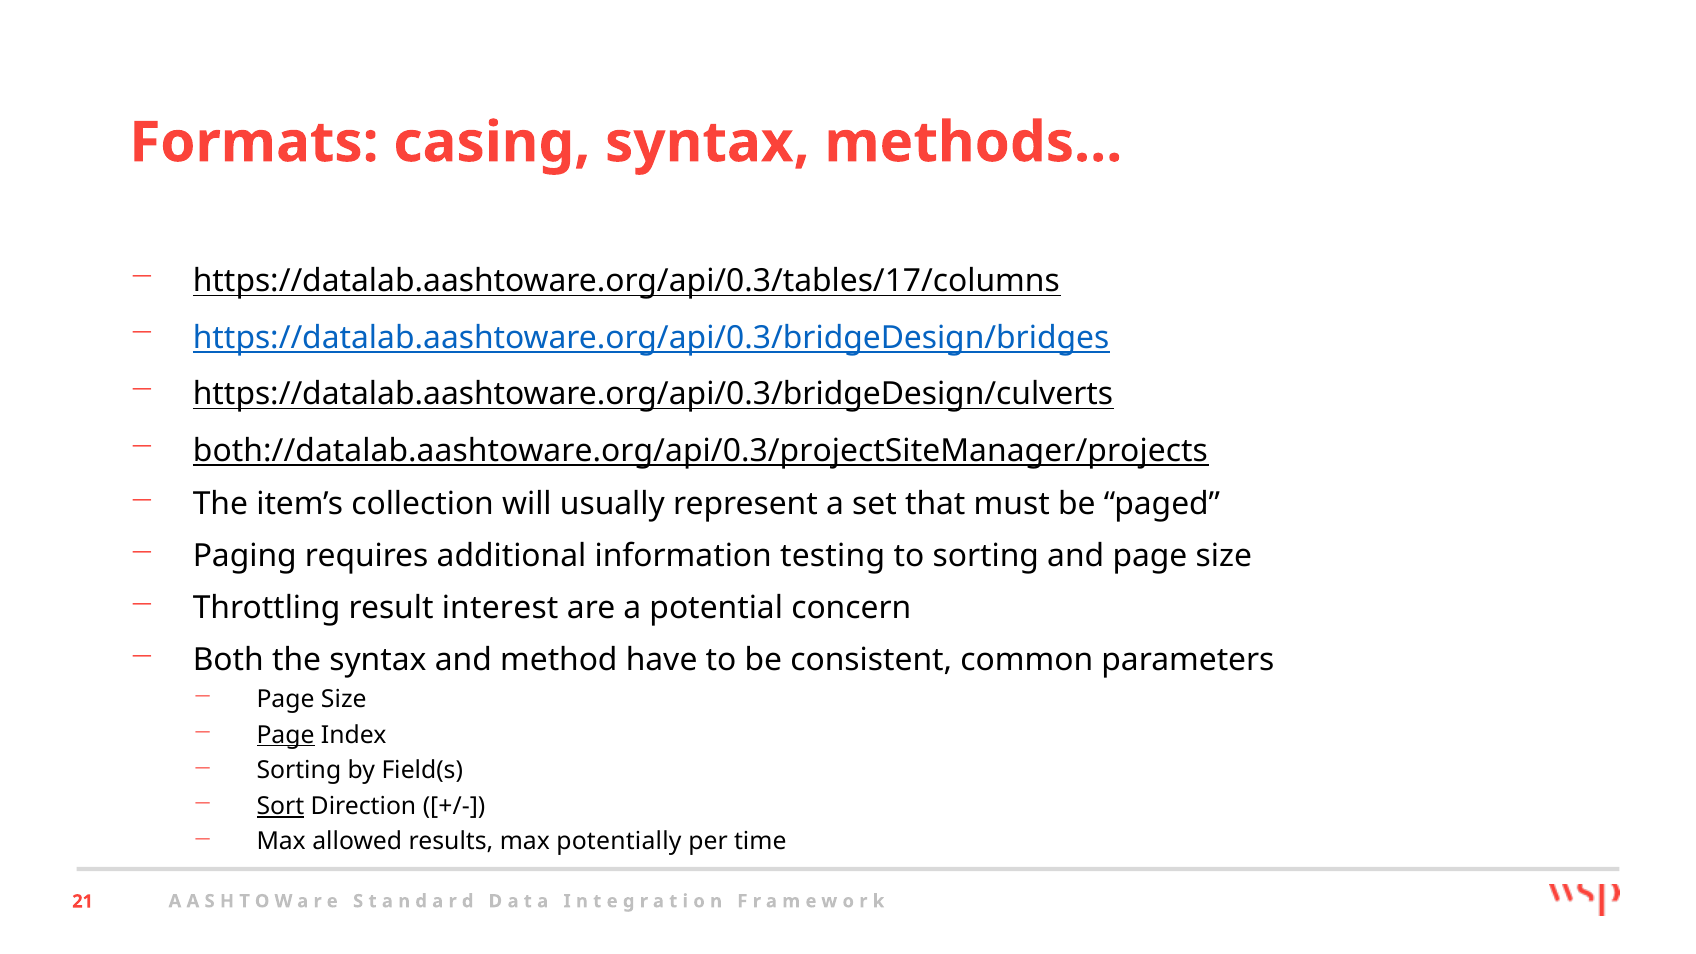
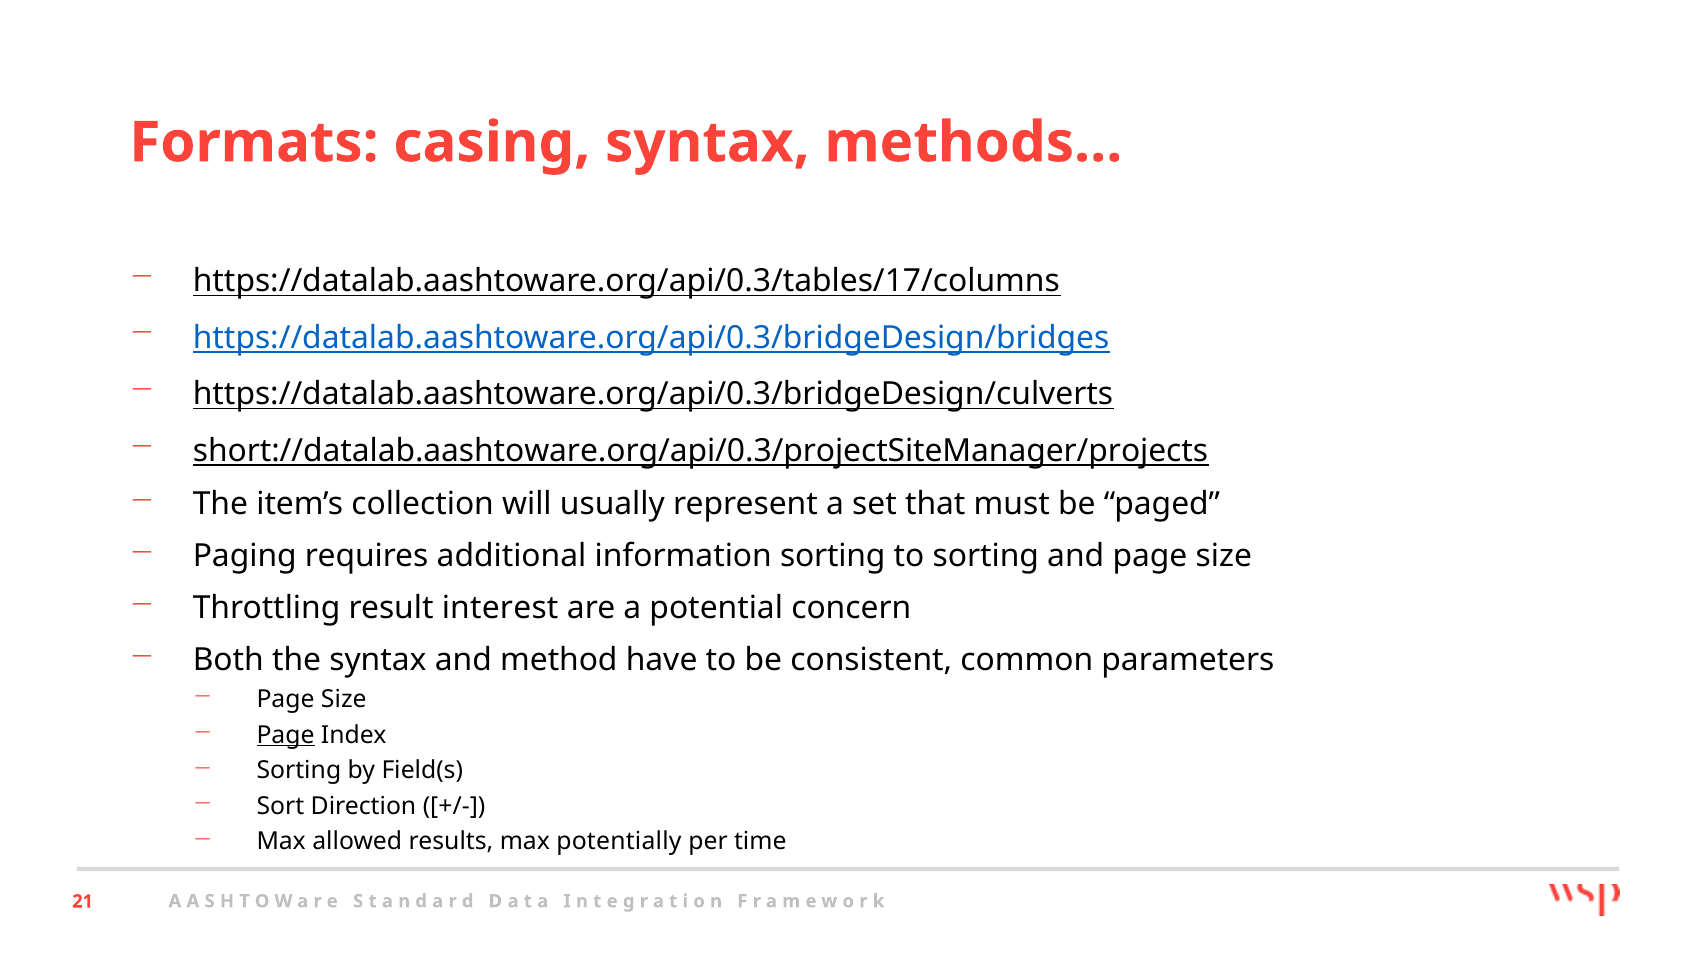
both://datalab.aashtoware.org/api/0.3/projectSiteManager/projects: both://datalab.aashtoware.org/api/0.3/projectSiteManager/projects -> short://datalab.aashtoware.org/api/0.3/projectSiteManager/projects
information testing: testing -> sorting
Sort underline: present -> none
